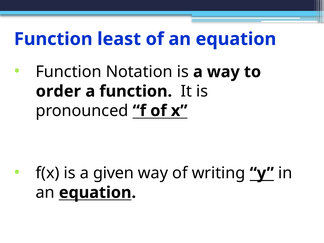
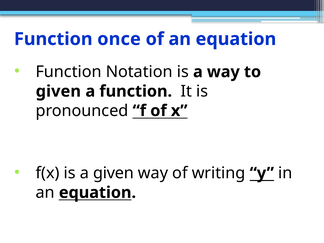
least: least -> once
order at (58, 91): order -> given
